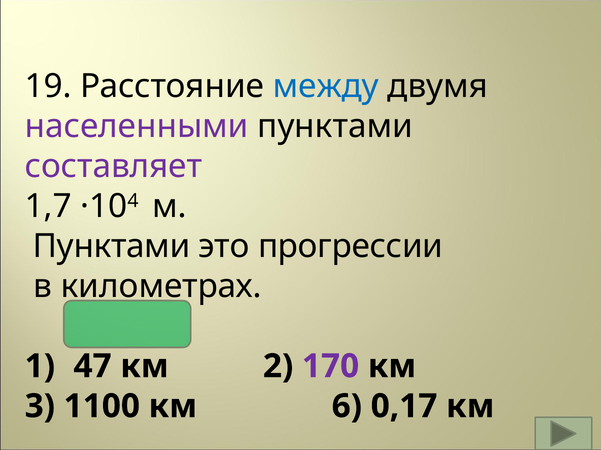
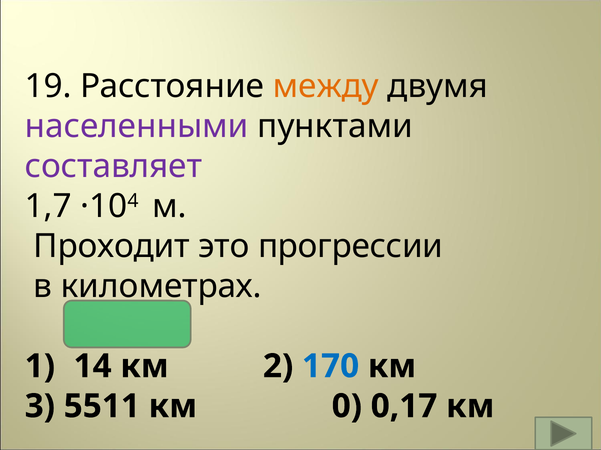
между colour: blue -> orange
Пунктами at (112, 247): Пунктами -> Проходит
47: 47 -> 14
170 colour: purple -> blue
1100: 1100 -> 5511
6: 6 -> 0
